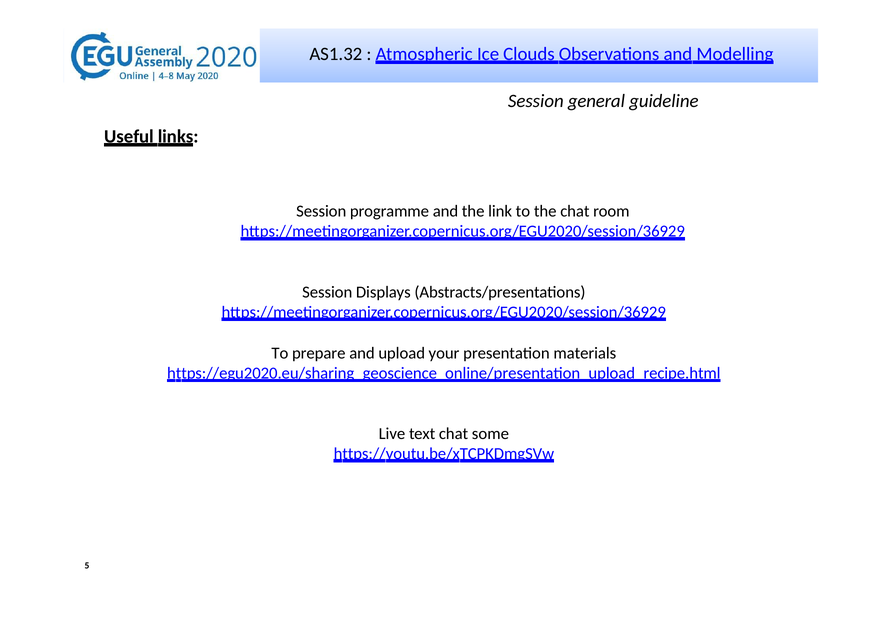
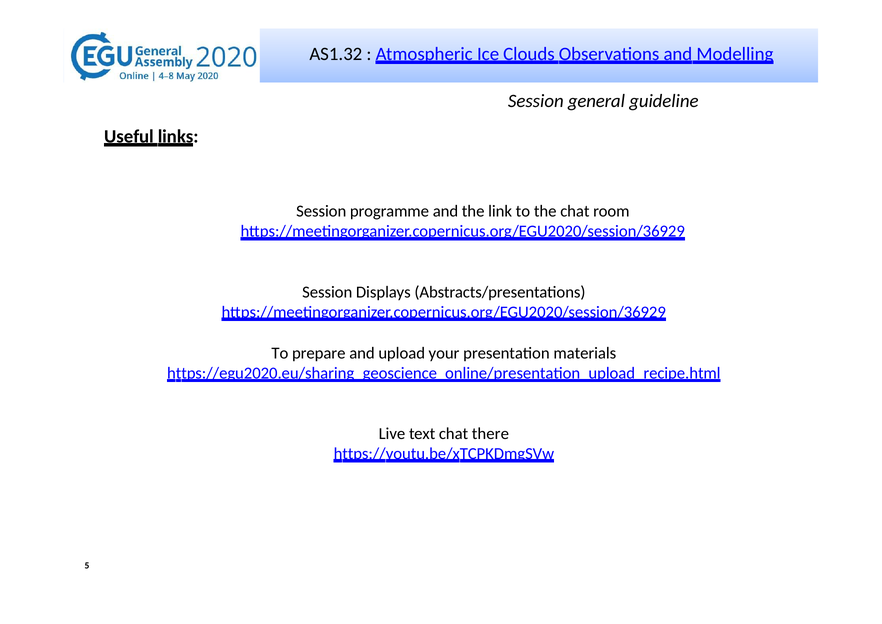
some: some -> there
